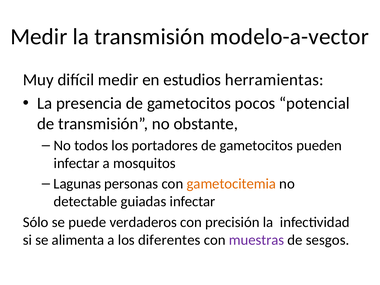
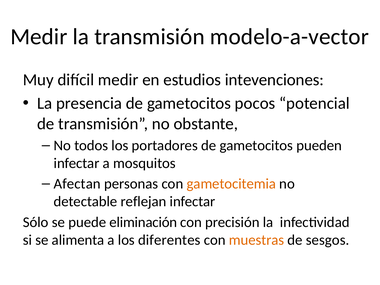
herramientas: herramientas -> intevenciones
Lagunas: Lagunas -> Afectan
guiadas: guiadas -> reflejan
verdaderos: verdaderos -> eliminación
muestras colour: purple -> orange
